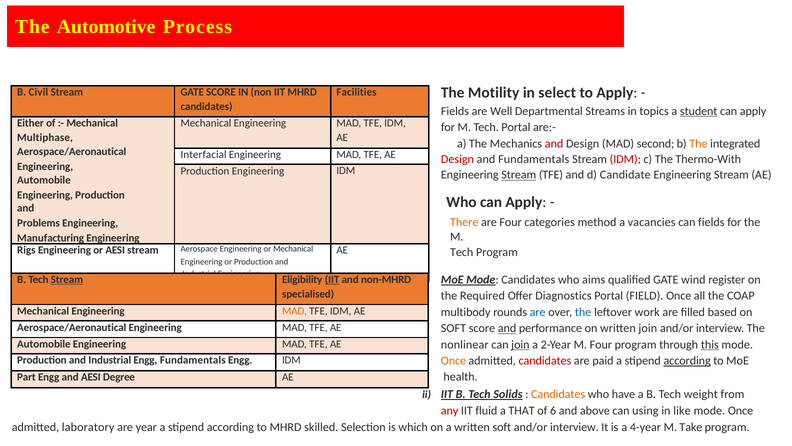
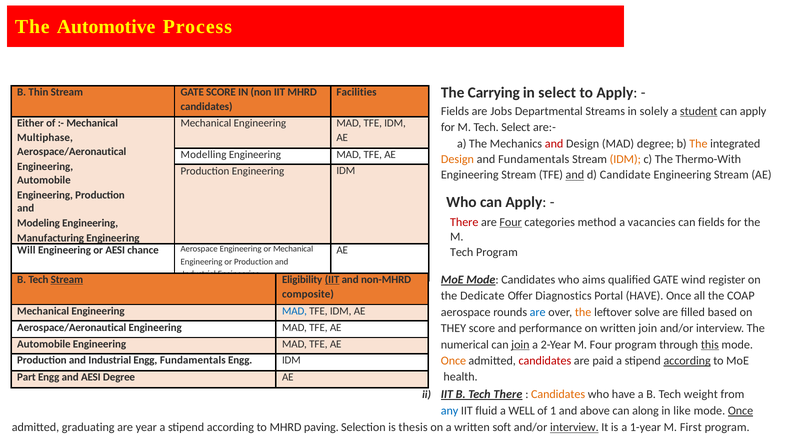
Motility: Motility -> Carrying
Civil: Civil -> Thin
Well: Well -> Jobs
topics: topics -> solely
Tech Portal: Portal -> Select
MAD second: second -> degree
Interfacial: Interfacial -> Modelling
Design at (457, 159) colour: red -> orange
IDM at (625, 159) colour: red -> orange
Stream at (519, 175) underline: present -> none
and at (575, 175) underline: none -> present
There at (464, 222) colour: orange -> red
Four at (511, 222) underline: none -> present
Problems: Problems -> Modeling
Rigs: Rigs -> Will
AESI stream: stream -> chance
specialised: specialised -> composite
Required: Required -> Dedicate
Portal FIELD: FIELD -> HAVE
MAD at (294, 311) colour: orange -> blue
multibody at (466, 312): multibody -> aerospace
the at (583, 312) colour: blue -> orange
work: work -> solve
SOFT at (453, 328): SOFT -> THEY
and at (507, 328) underline: present -> none
nonlinear: nonlinear -> numerical
Tech Solids: Solids -> There
any colour: red -> blue
THAT: THAT -> WELL
6: 6 -> 1
using: using -> along
Once at (741, 411) underline: none -> present
laboratory: laboratory -> graduating
skilled: skilled -> paving
which: which -> thesis
interview at (574, 427) underline: none -> present
4-year: 4-year -> 1-year
Take: Take -> First
